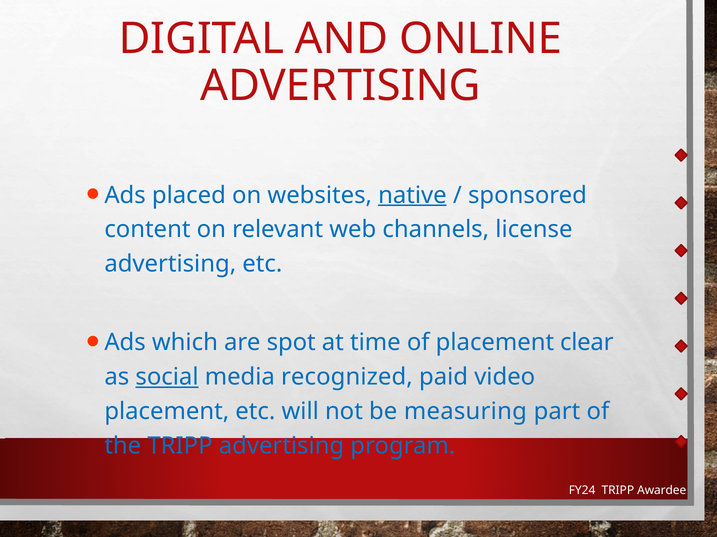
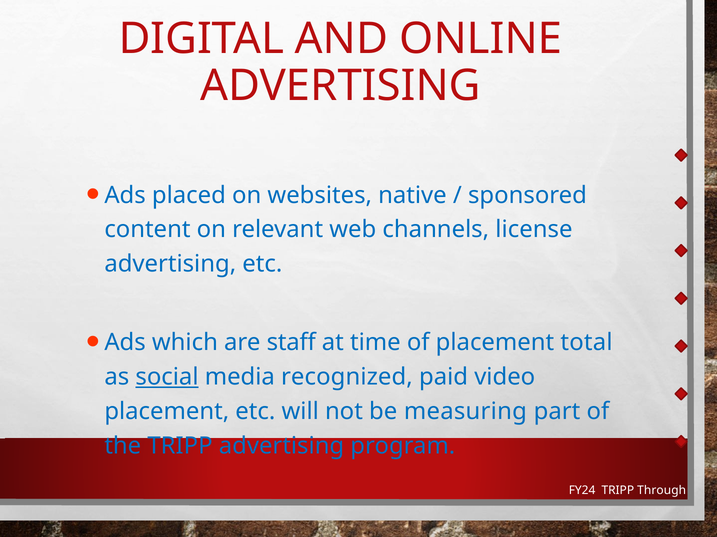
native underline: present -> none
spot: spot -> staff
clear: clear -> total
Awardee: Awardee -> Through
